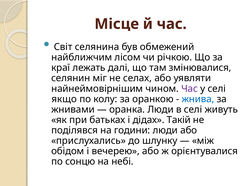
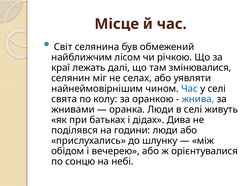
Час at (190, 89) colour: purple -> blue
якщо: якщо -> свята
Такій: Такій -> Дива
